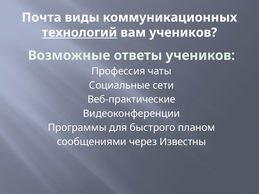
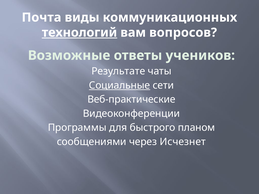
вам учеников: учеников -> вопросов
Профессия: Профессия -> Результате
Социальные underline: none -> present
Известны: Известны -> Исчезнет
